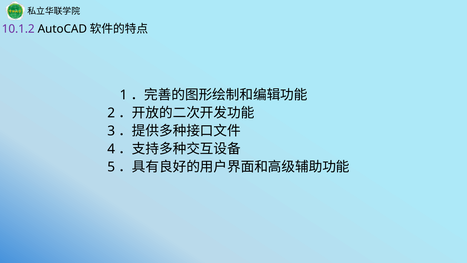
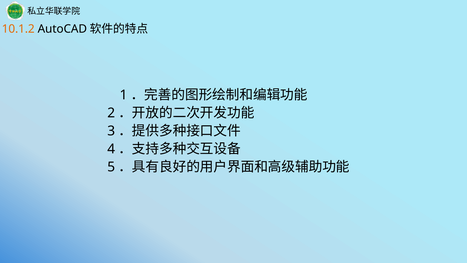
10.1.2 colour: purple -> orange
